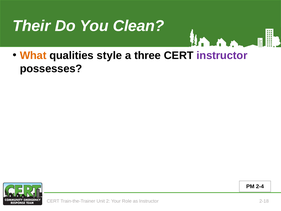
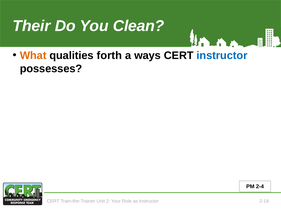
style: style -> forth
three: three -> ways
instructor at (222, 55) colour: purple -> blue
